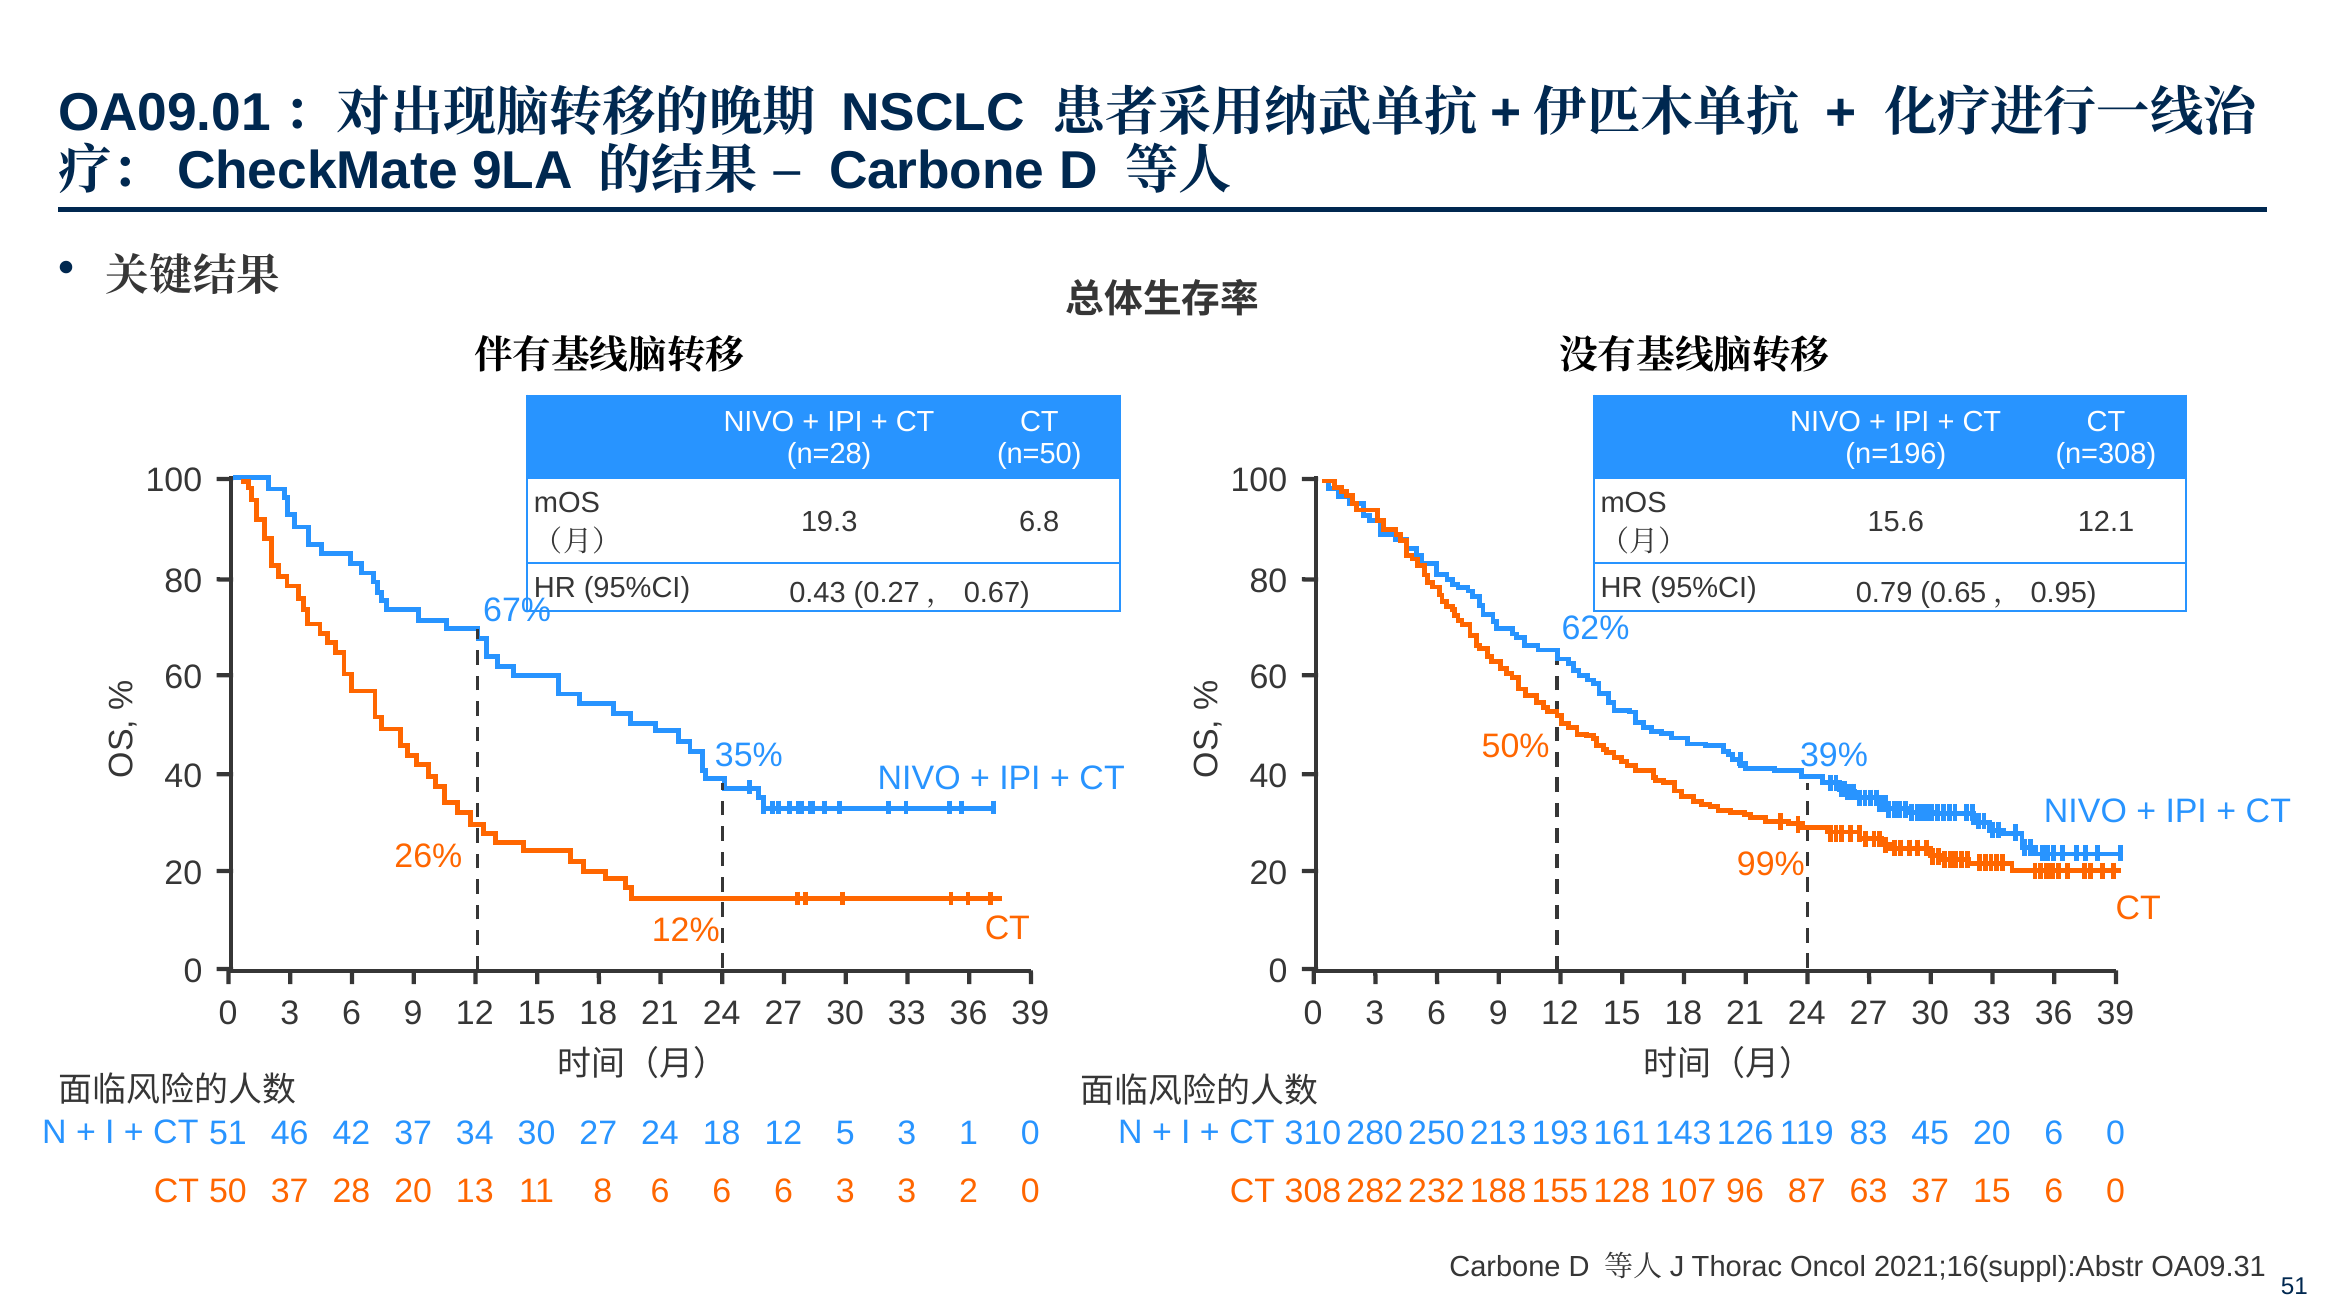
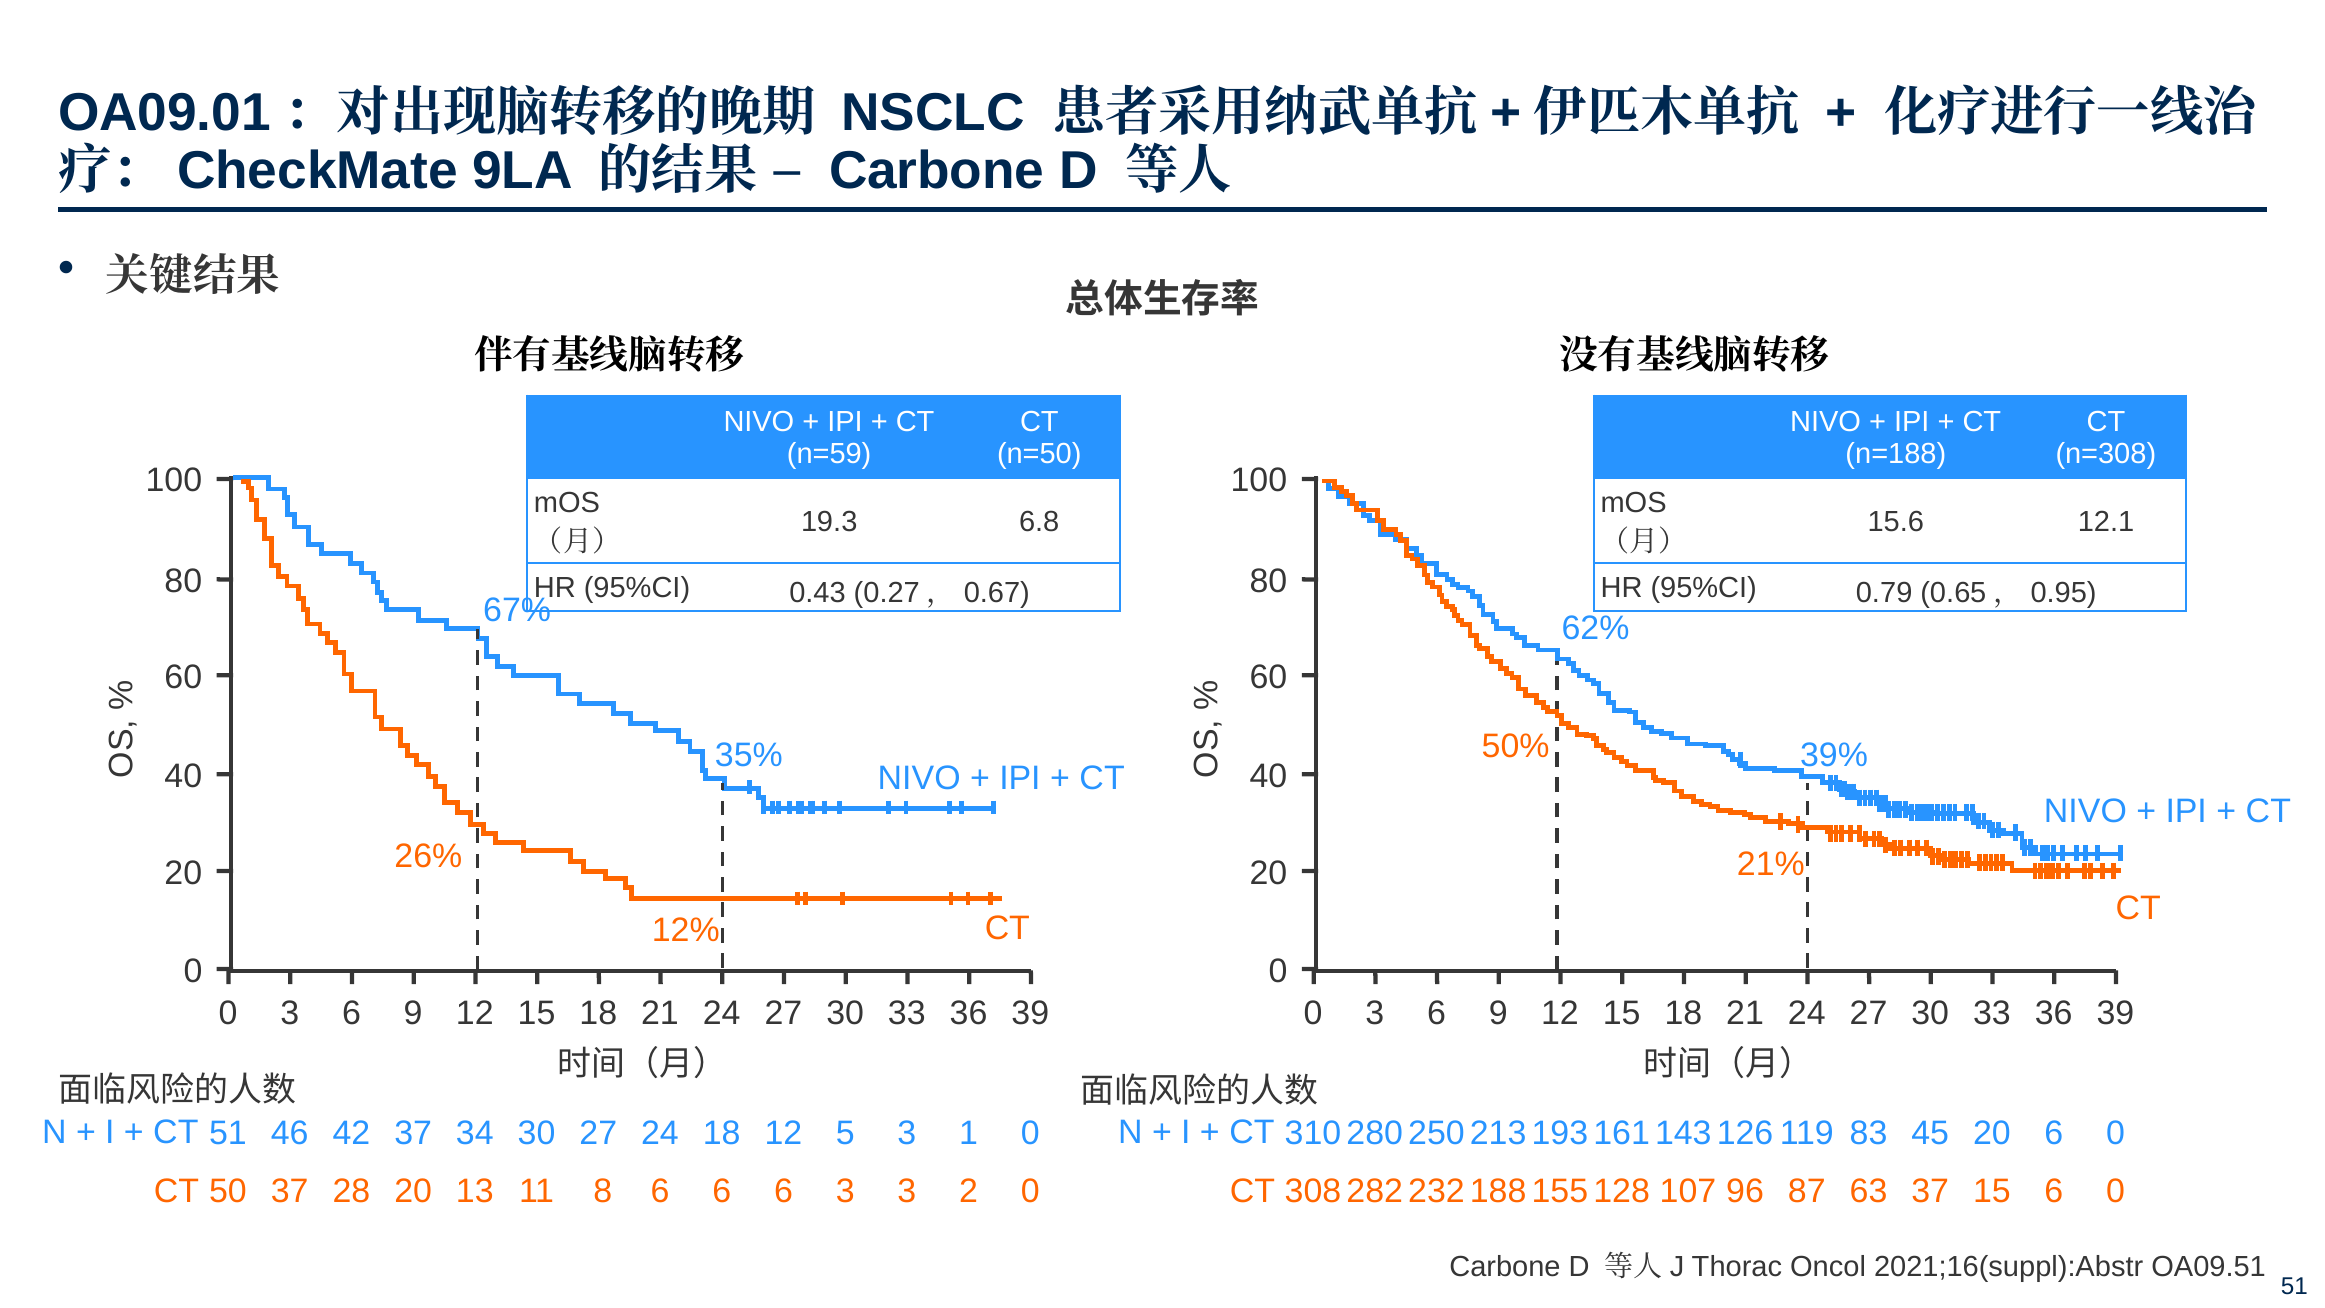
n=28: n=28 -> n=59
n=196: n=196 -> n=188
99%: 99% -> 21%
OA09.31: OA09.31 -> OA09.51
